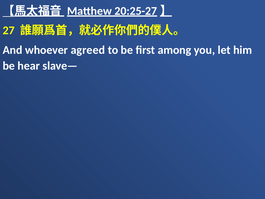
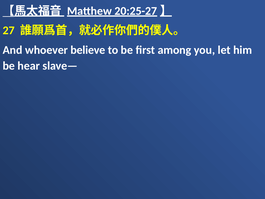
agreed: agreed -> believe
